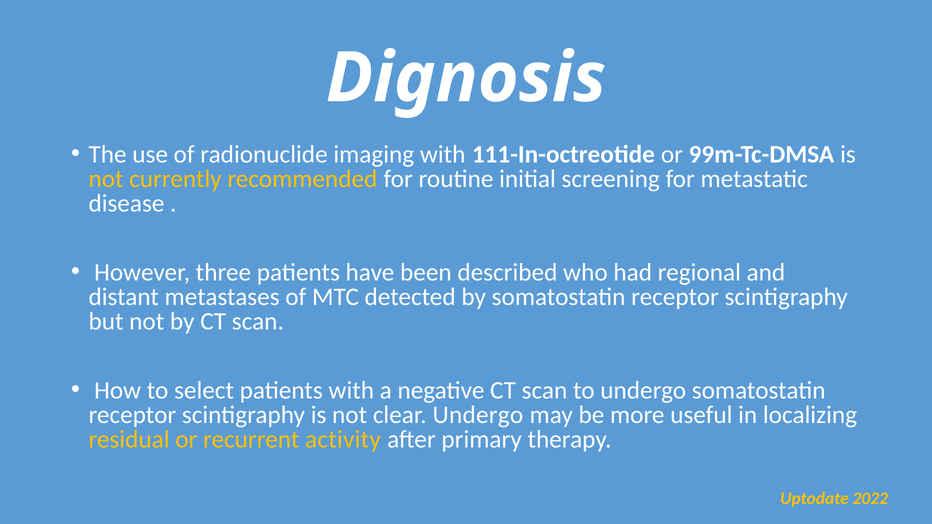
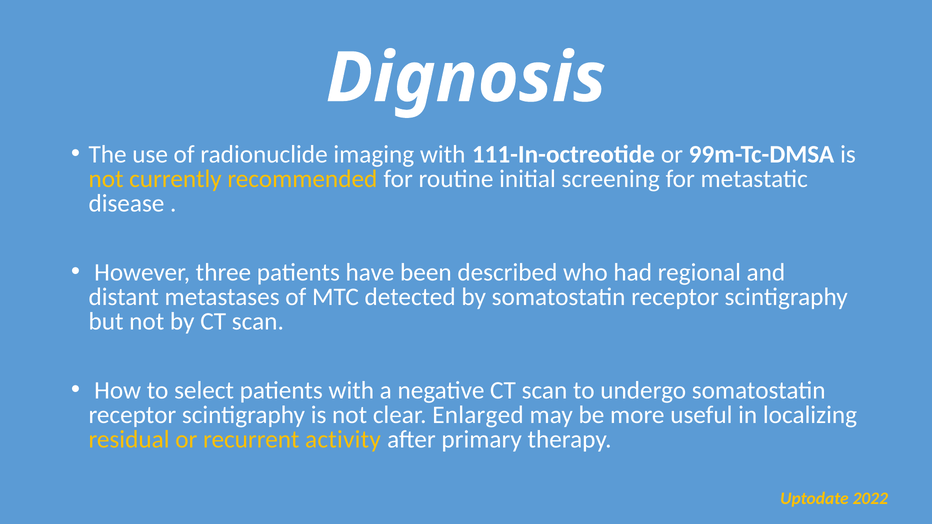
clear Undergo: Undergo -> Enlarged
